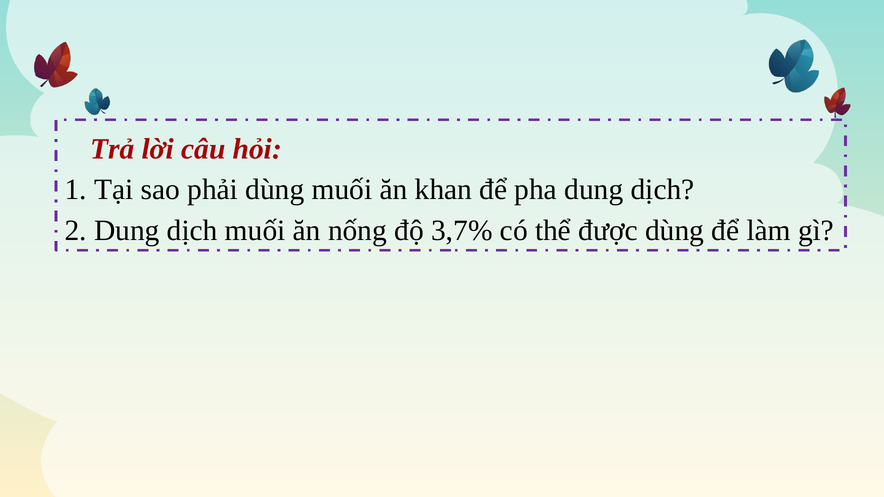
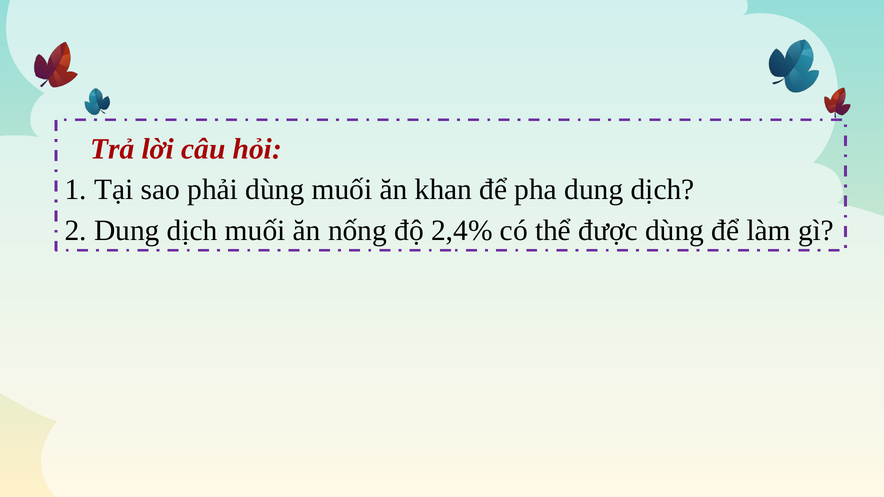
3,7%: 3,7% -> 2,4%
